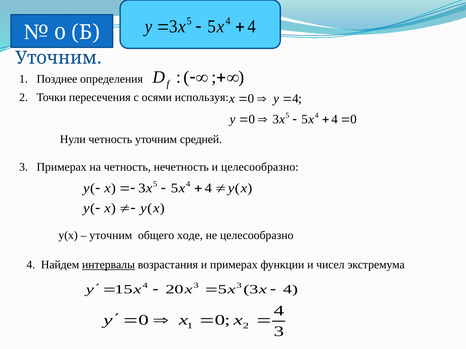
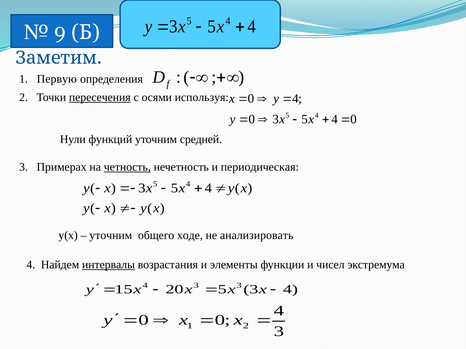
0 at (60, 32): 0 -> 9
Уточним at (59, 58): Уточним -> Заметим
Позднее: Позднее -> Первую
пересечения underline: none -> present
Нули четность: четность -> функций
четность at (127, 167) underline: none -> present
и целесообразно: целесообразно -> периодическая
не целесообразно: целесообразно -> анализировать
и примерах: примерах -> элементы
